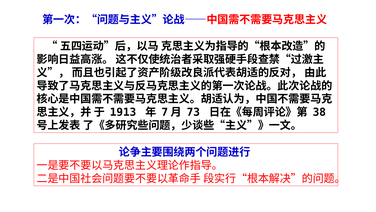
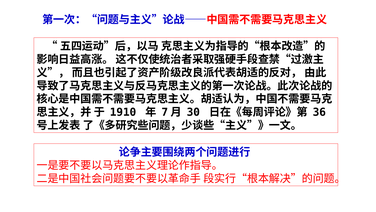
1913: 1913 -> 1910
73: 73 -> 30
38: 38 -> 36
